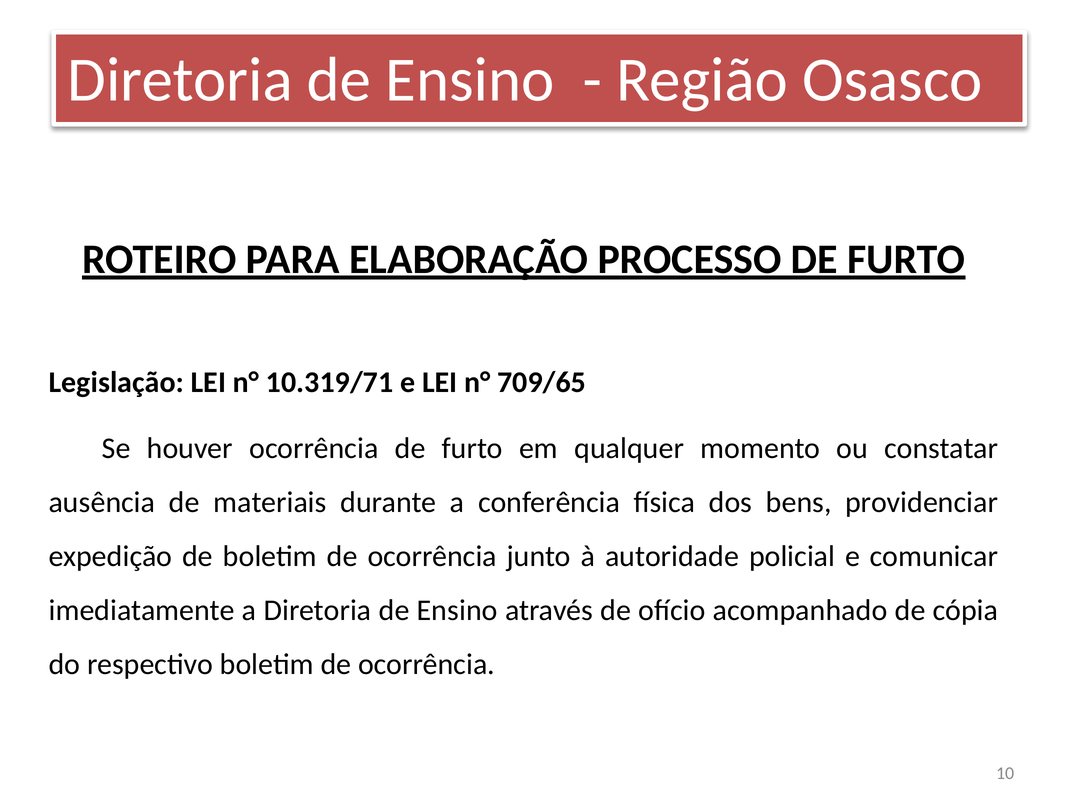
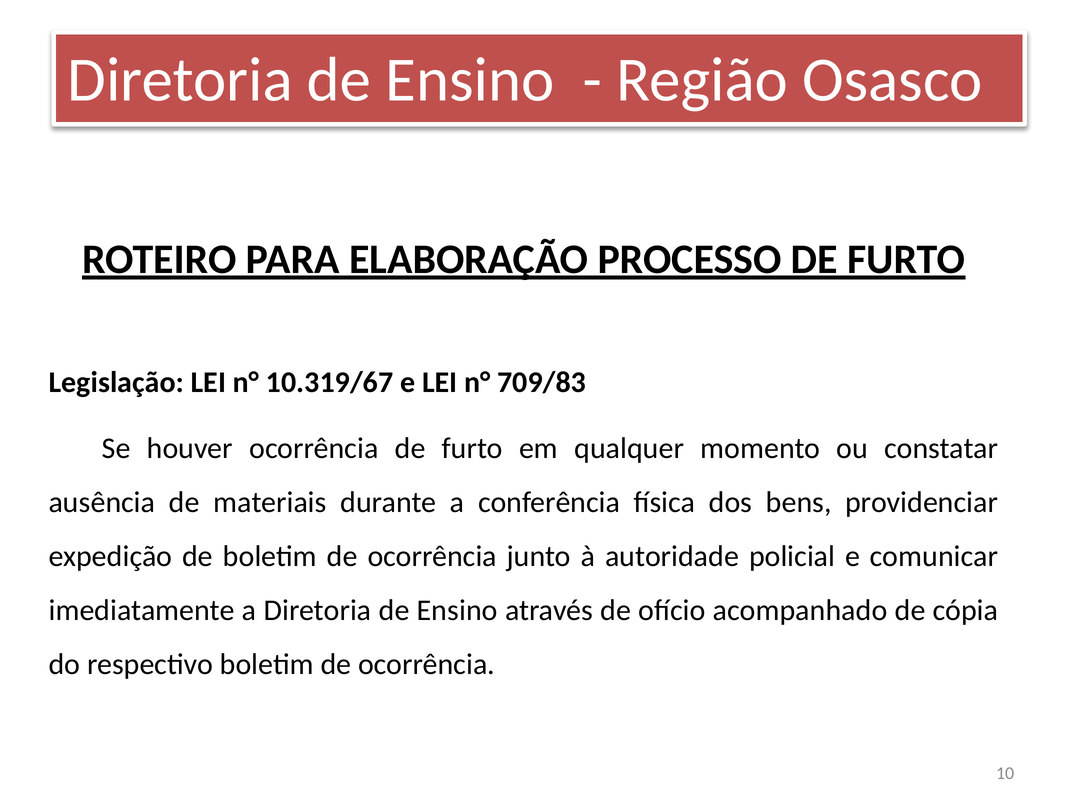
10.319/71: 10.319/71 -> 10.319/67
709/65: 709/65 -> 709/83
